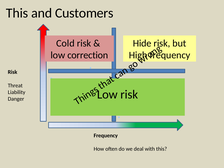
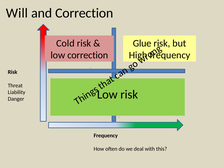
This at (17, 13): This -> Will
and Customers: Customers -> Correction
Hide: Hide -> Glue
